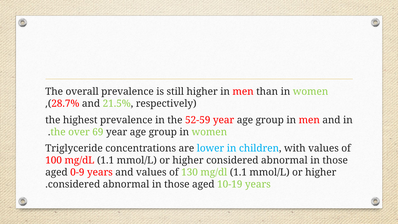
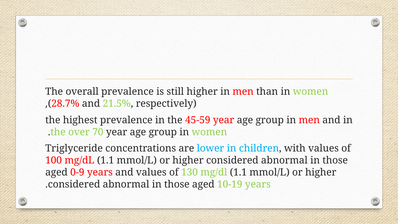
52-59: 52-59 -> 45-59
69: 69 -> 70
